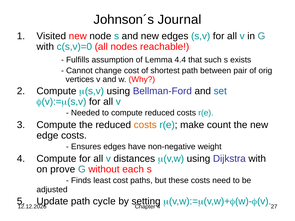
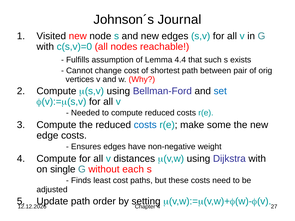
costs at (145, 125) colour: orange -> blue
count: count -> some
prove: prove -> single
cycle: cycle -> order
